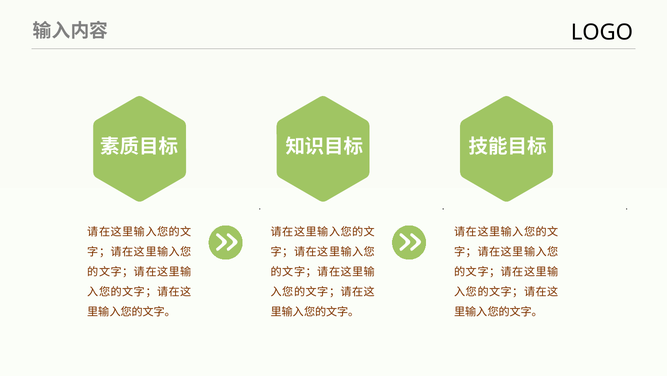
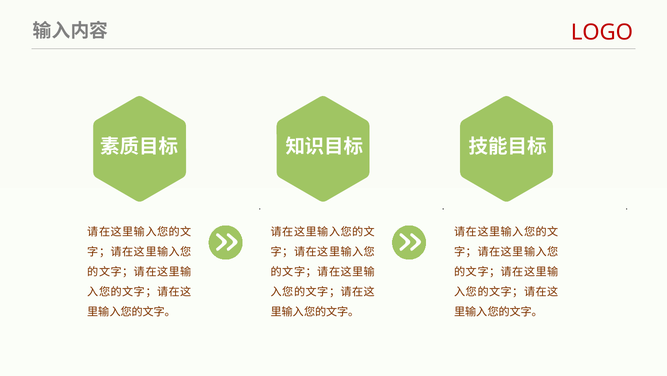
LOGO colour: black -> red
